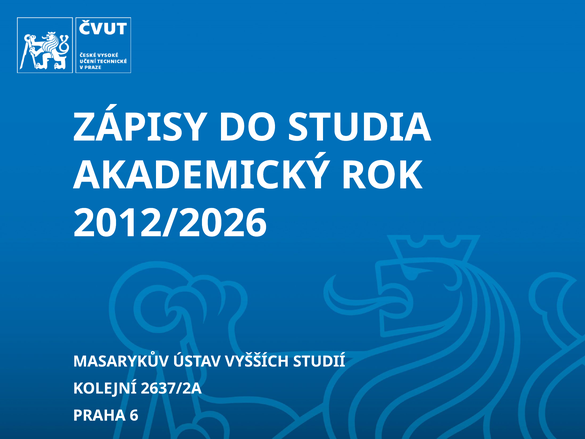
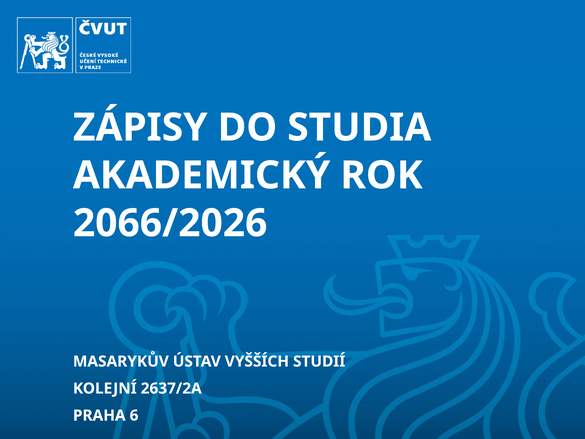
2012/2026: 2012/2026 -> 2066/2026
